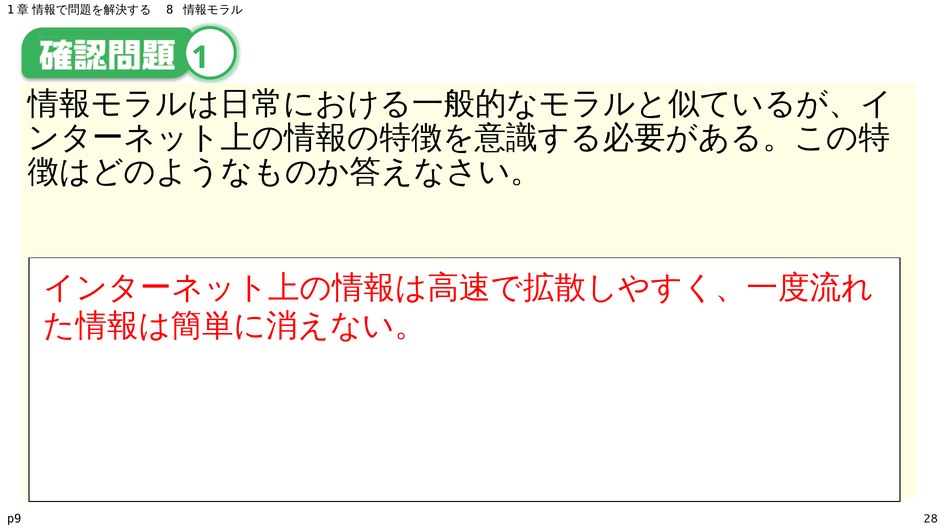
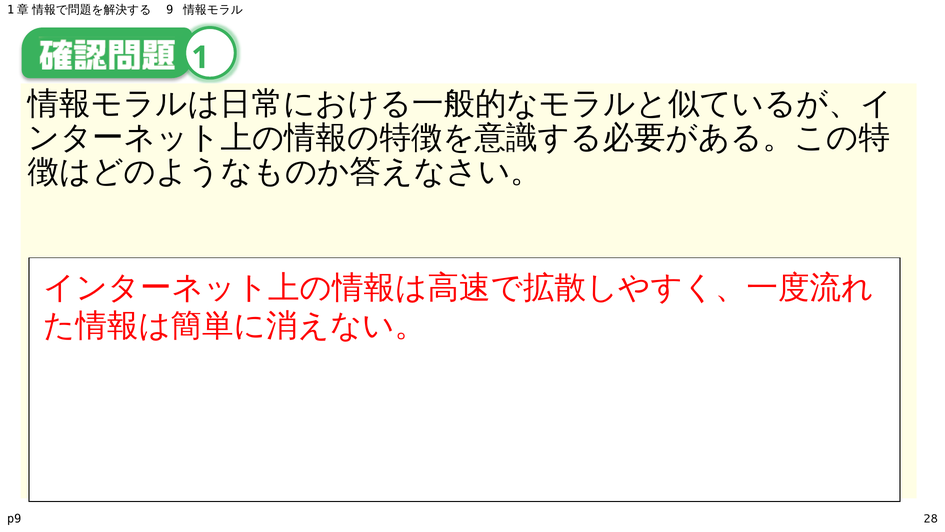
8: 8 -> 9
